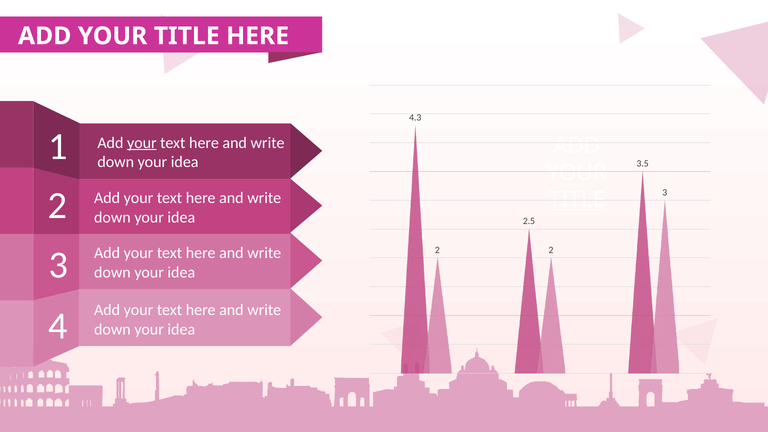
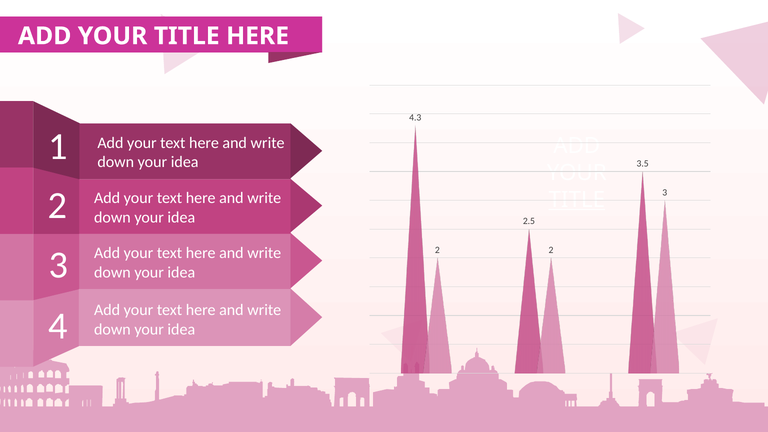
your at (142, 143) underline: present -> none
